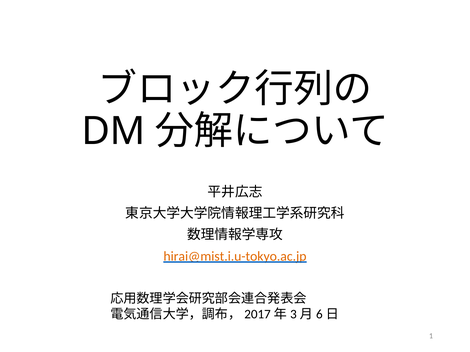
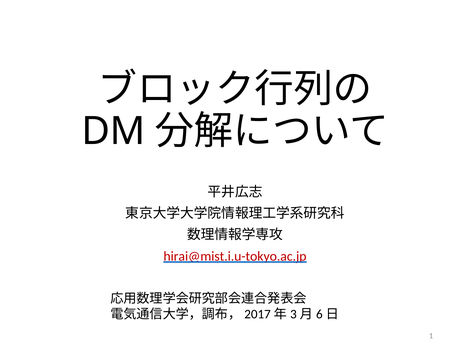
hirai@mist.i.u-tokyo.ac.jp colour: orange -> red
